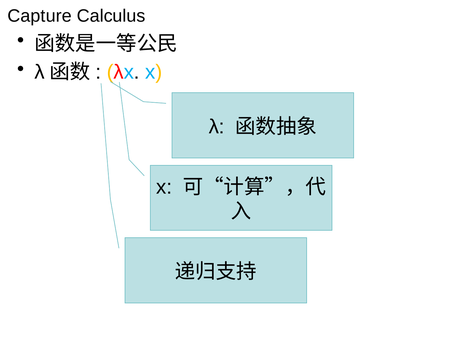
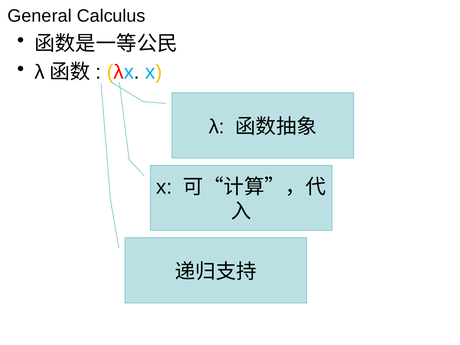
Capture: Capture -> General
